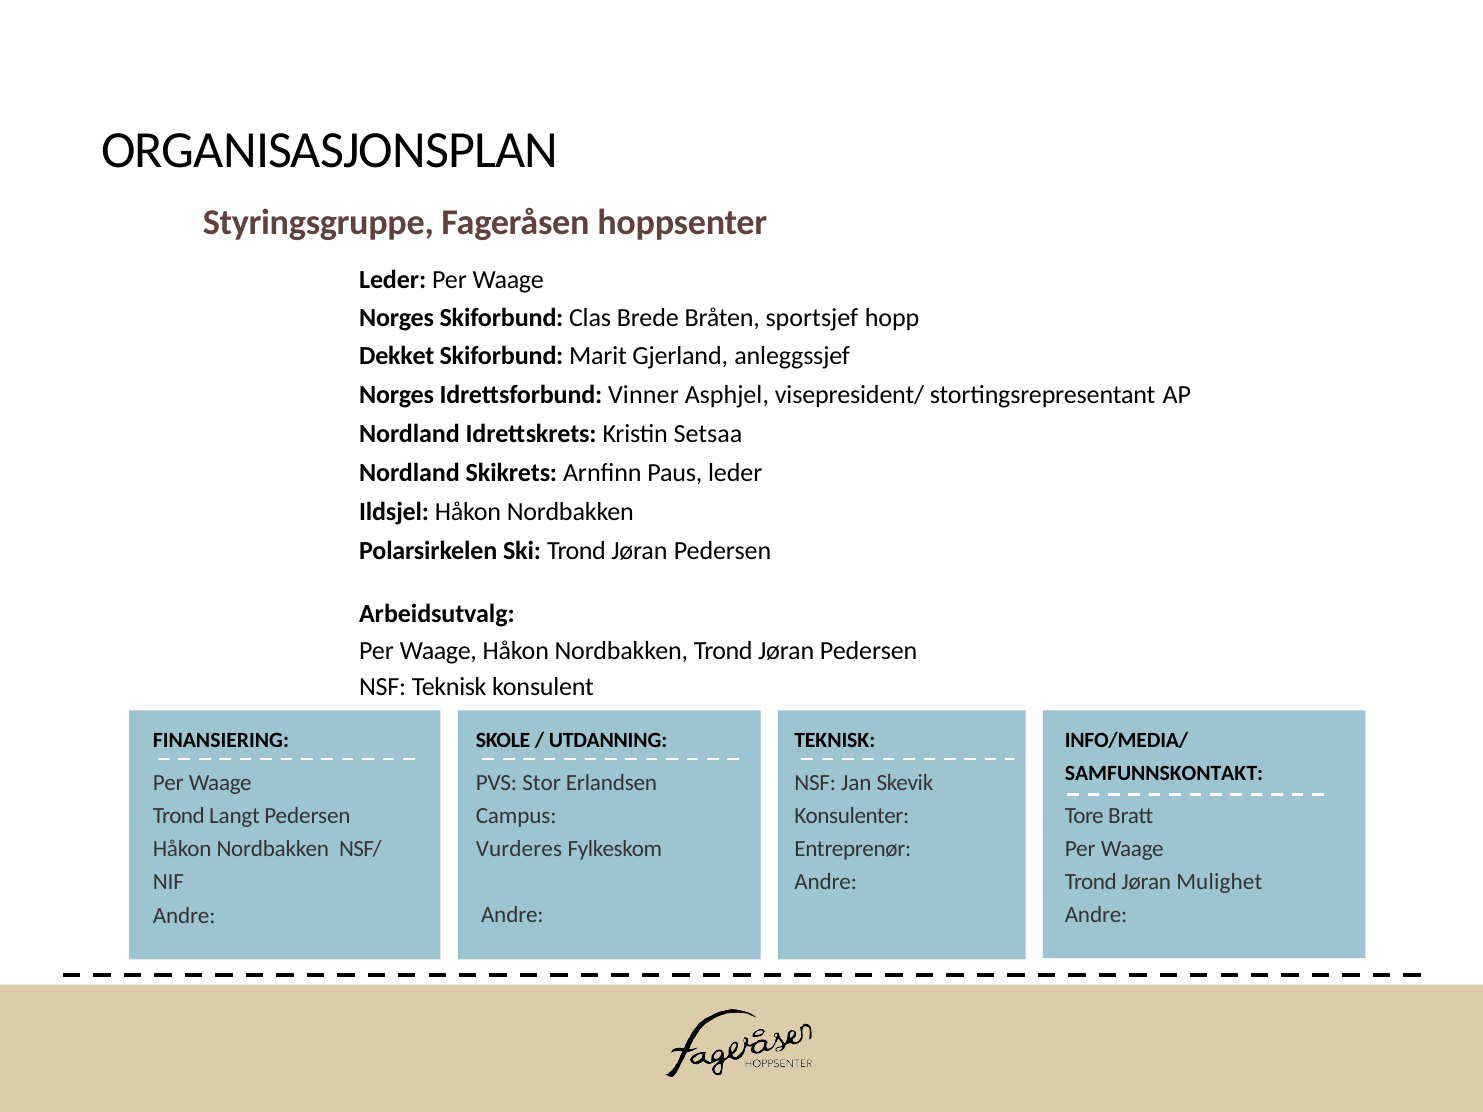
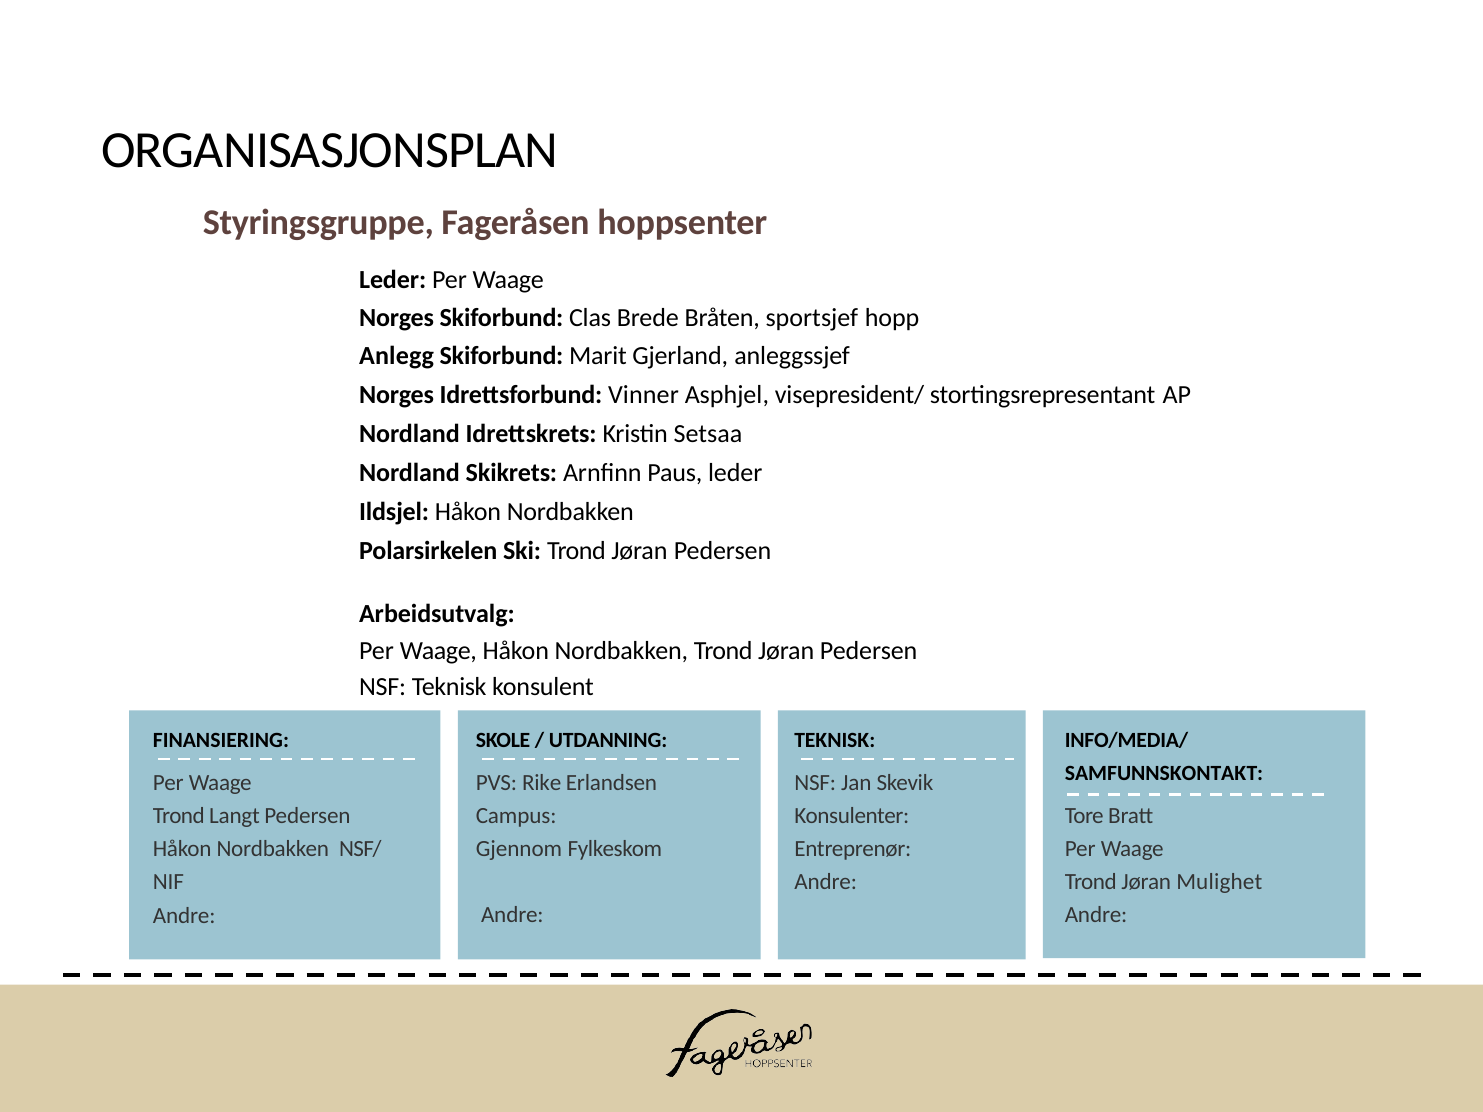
Dekket: Dekket -> Anlegg
Stor: Stor -> Rike
Vurderes: Vurderes -> Gjennom
